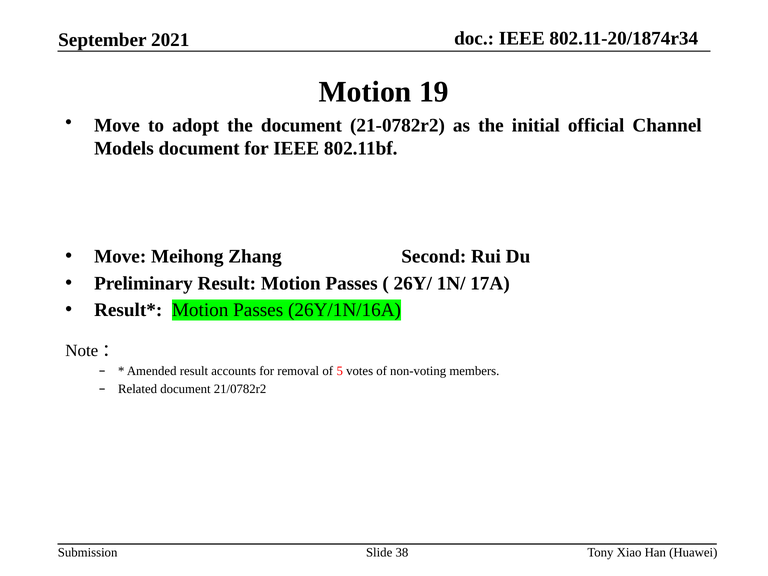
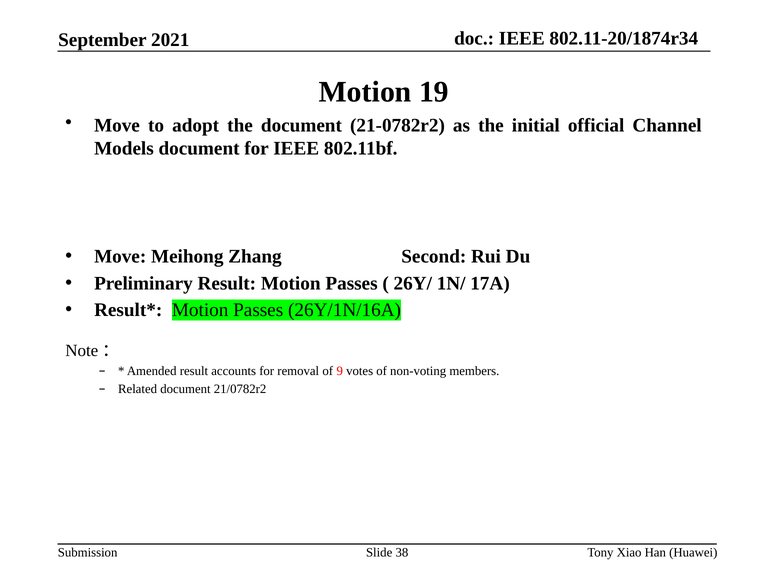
5: 5 -> 9
